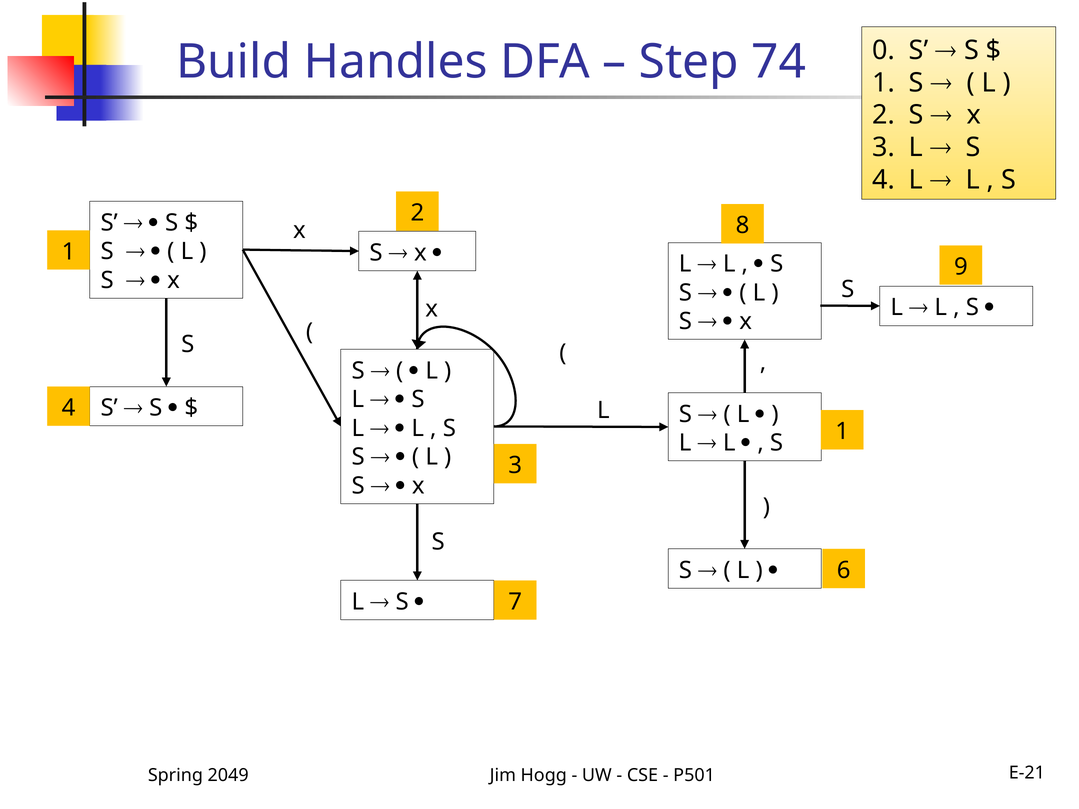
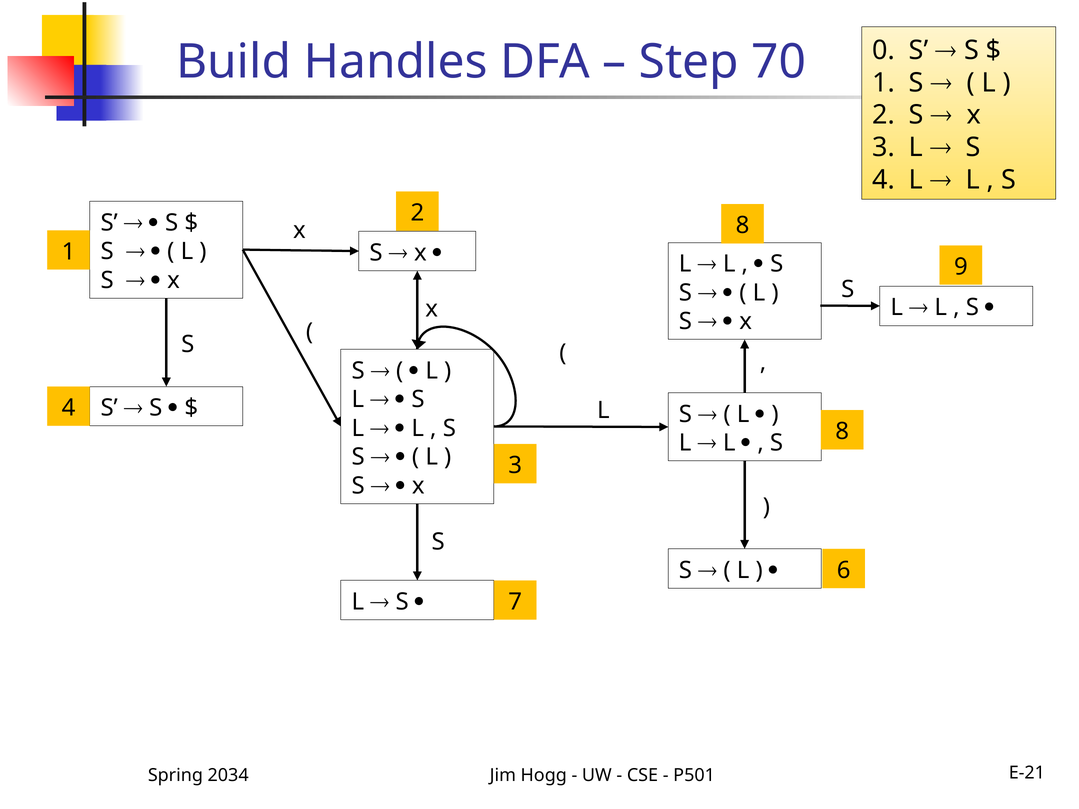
74: 74 -> 70
S 1: 1 -> 8
2049: 2049 -> 2034
